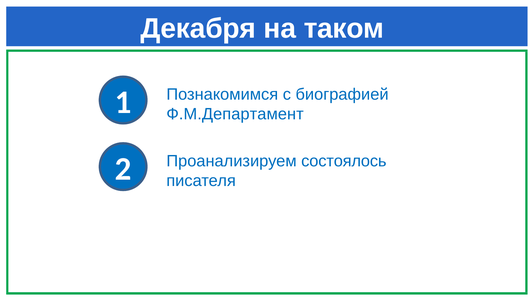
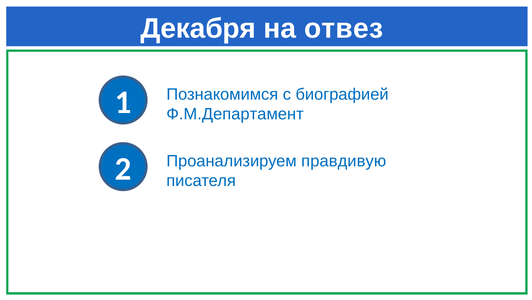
таком: таком -> отвез
состоялось: состоялось -> правдивую
